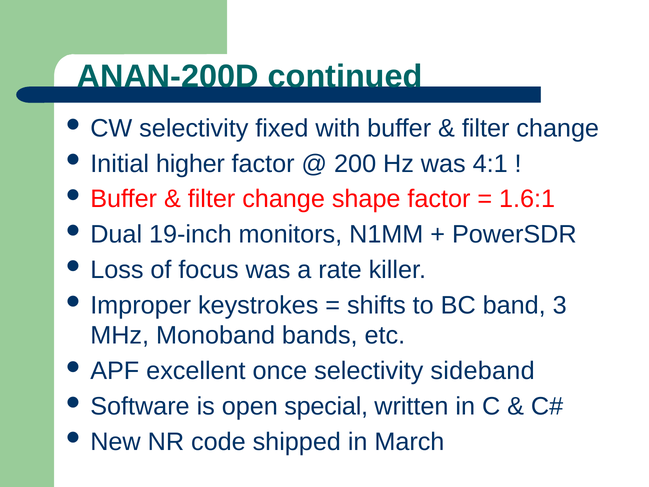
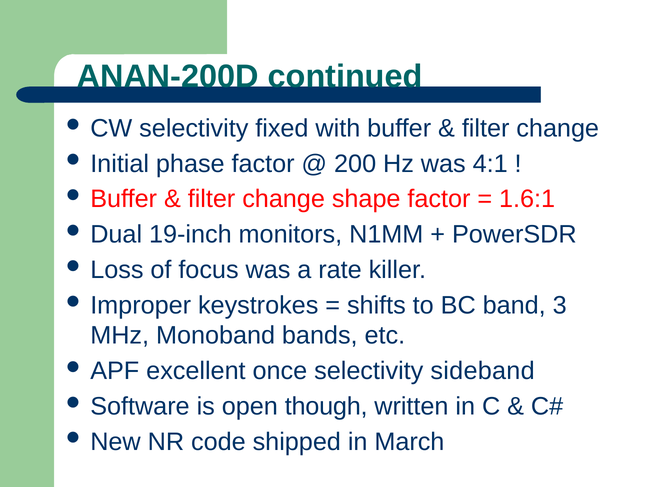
higher: higher -> phase
special: special -> though
